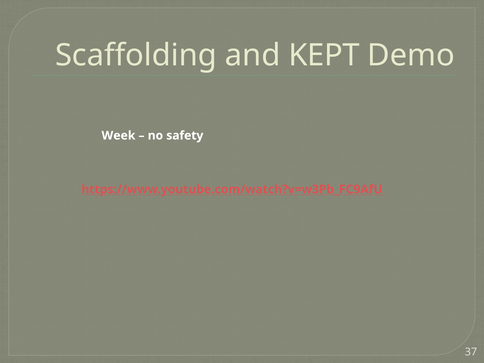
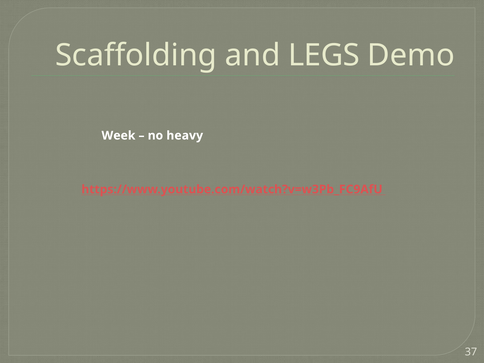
KEPT: KEPT -> LEGS
safety: safety -> heavy
